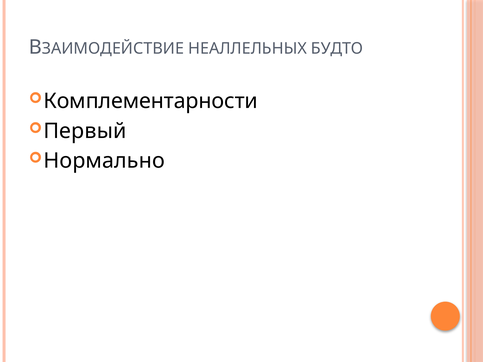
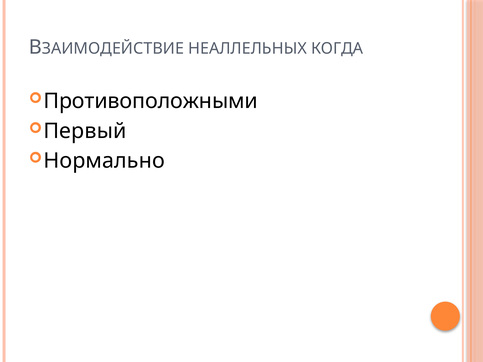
БУДТО: БУДТО -> КОГДА
Комплементарности: Комплементарности -> Противоположными
